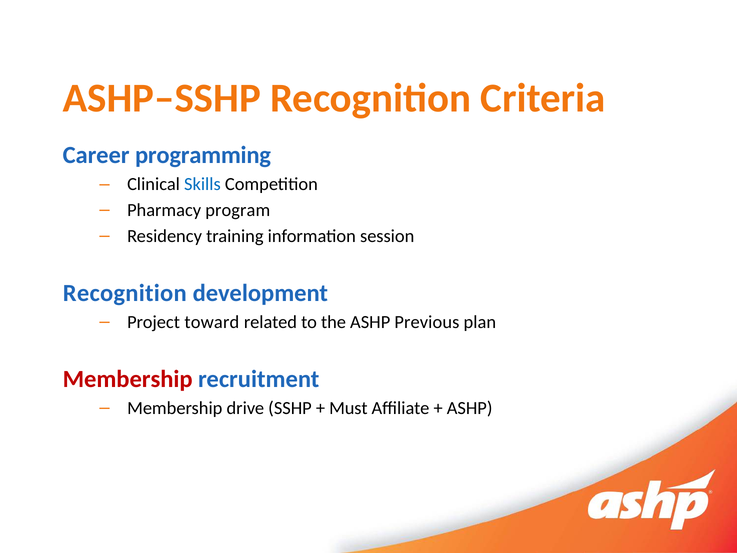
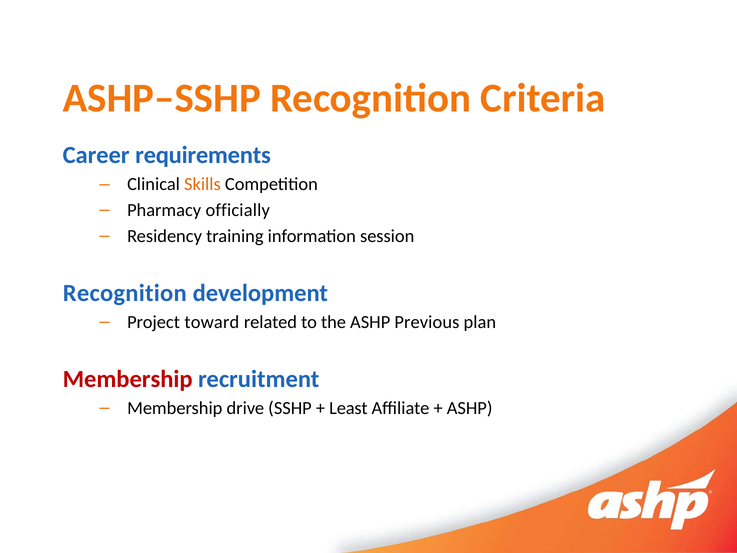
programming: programming -> requirements
Skills colour: blue -> orange
program: program -> officially
Must: Must -> Least
